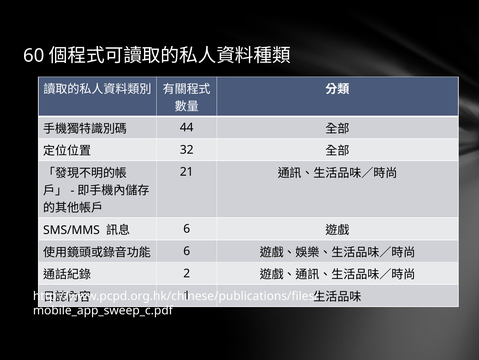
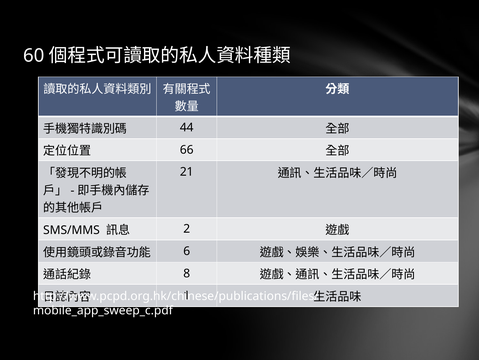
32: 32 -> 66
6 at (187, 229): 6 -> 2
2: 2 -> 8
